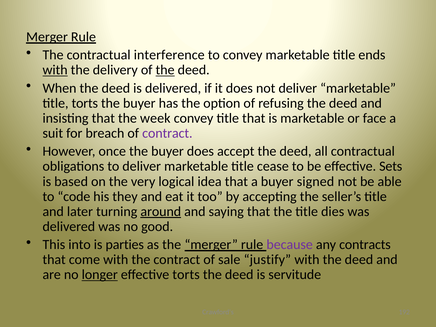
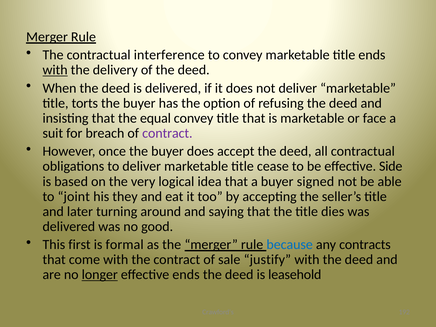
the at (165, 70) underline: present -> none
week: week -> equal
Sets: Sets -> Side
code: code -> joint
around underline: present -> none
into: into -> first
parties: parties -> formal
because colour: purple -> blue
effective torts: torts -> ends
servitude: servitude -> leasehold
